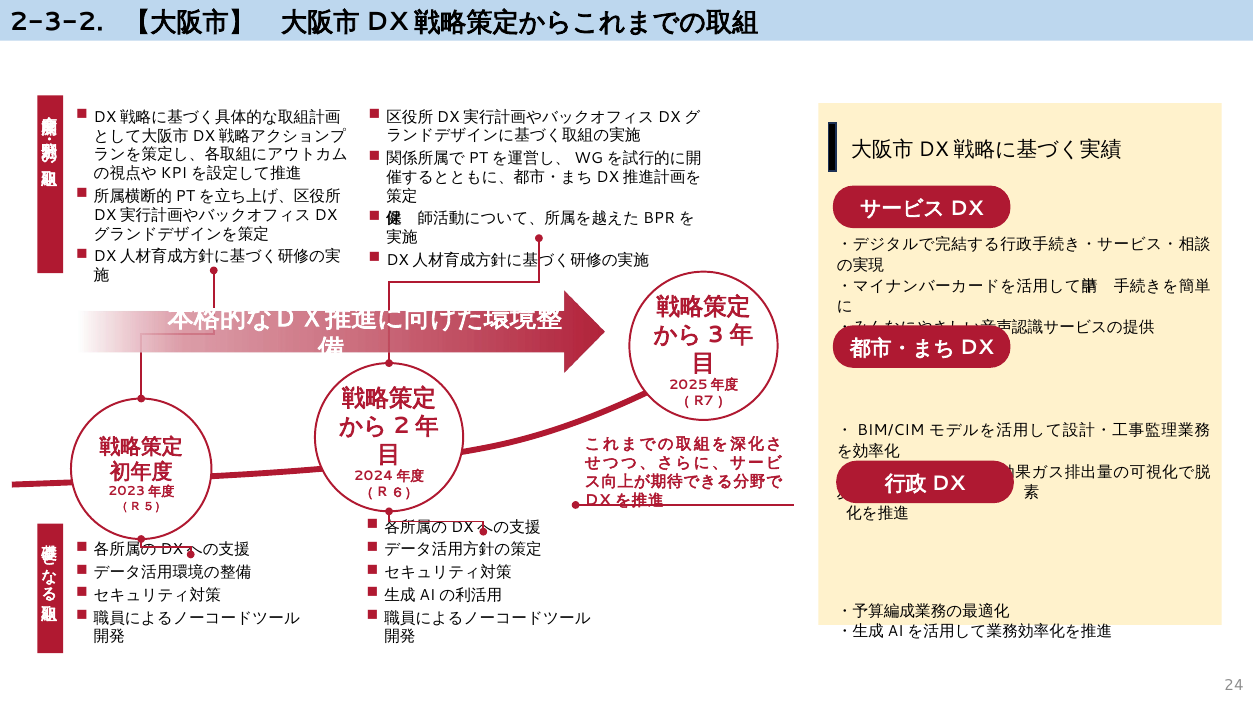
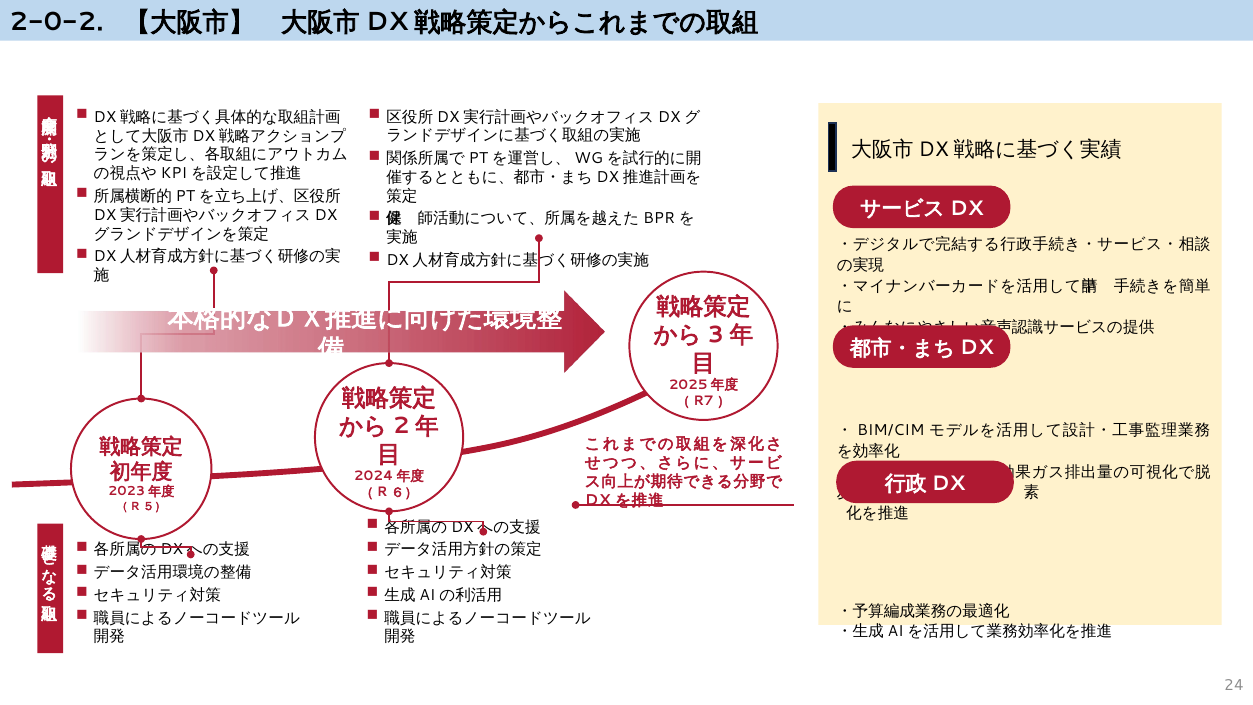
2-3-2: 2-3-2 -> 2-0-2
